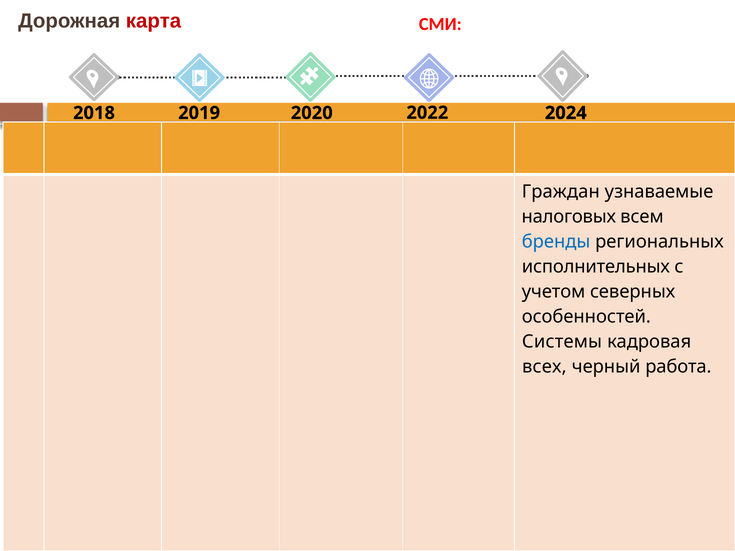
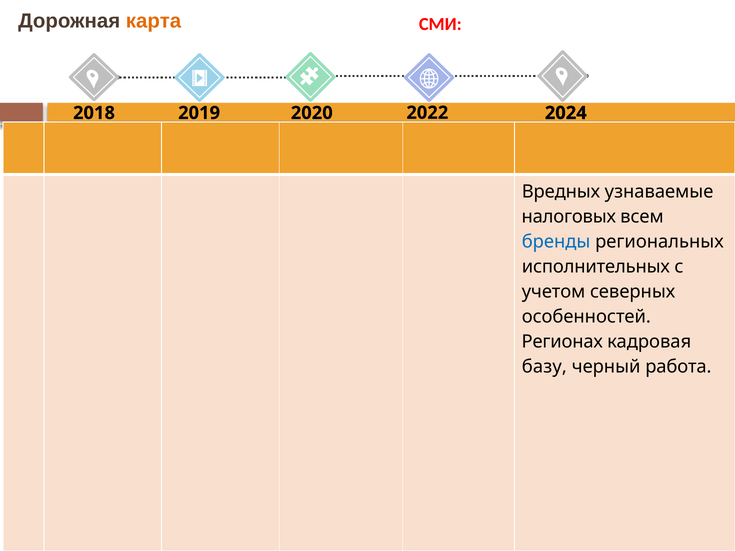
карта colour: red -> orange
Граждан: Граждан -> Вредных
Системы: Системы -> Регионах
всех: всех -> базу
